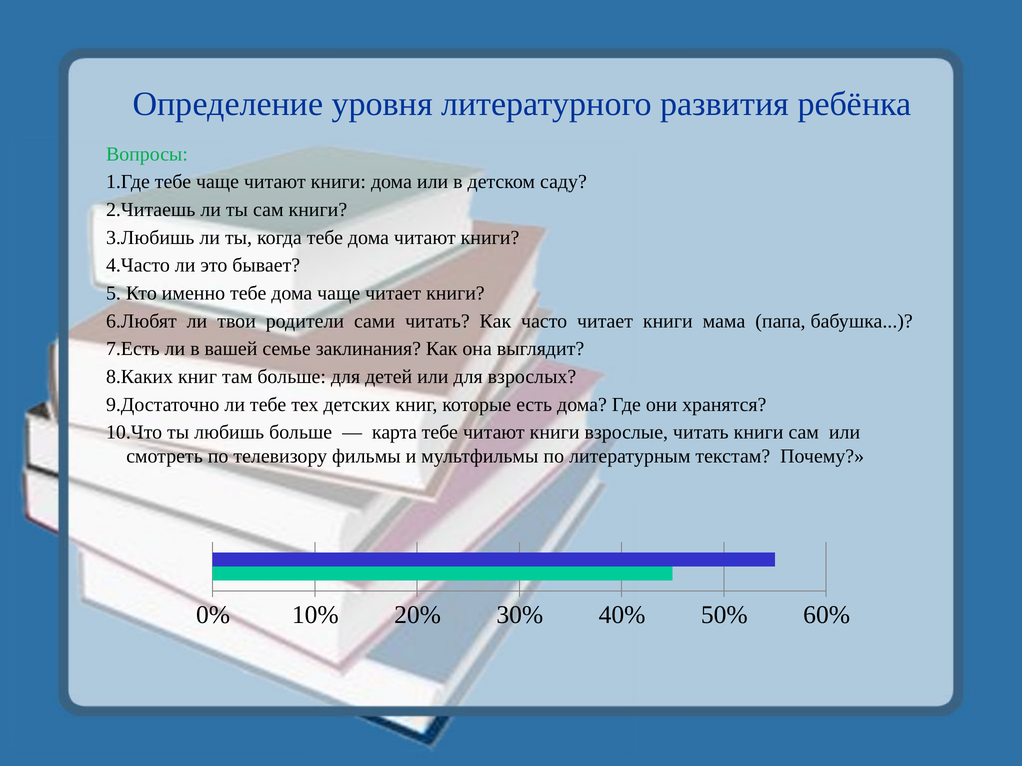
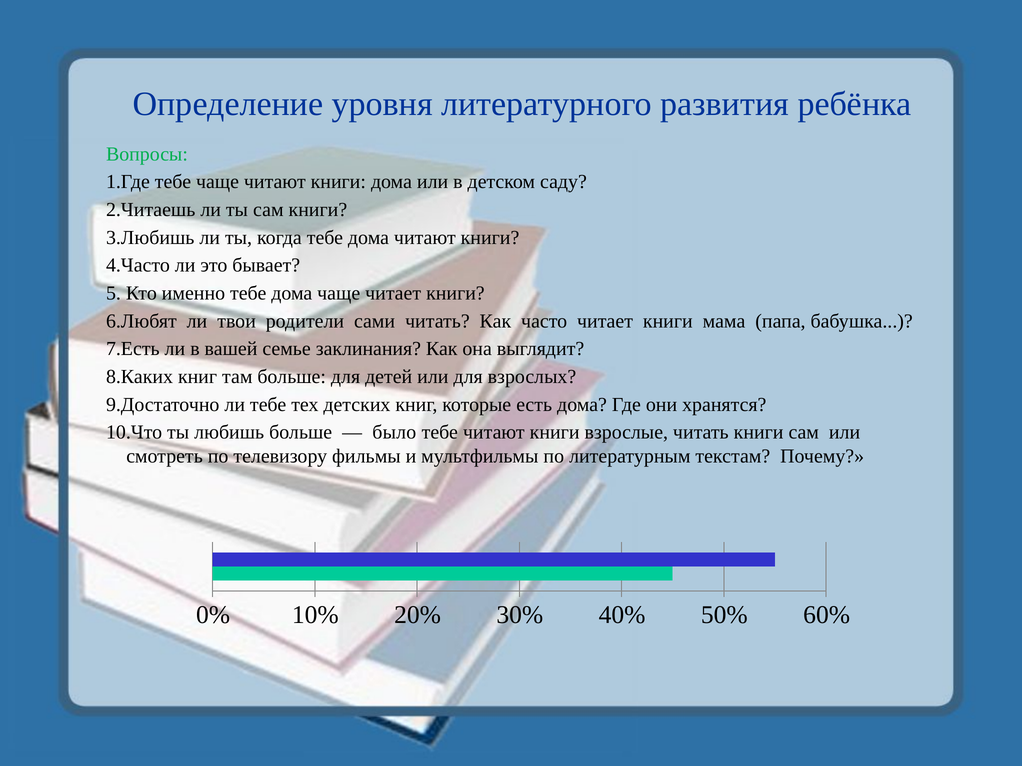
карта: карта -> было
